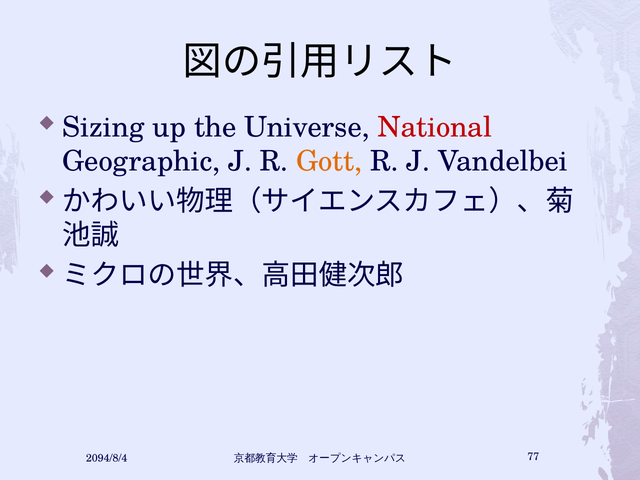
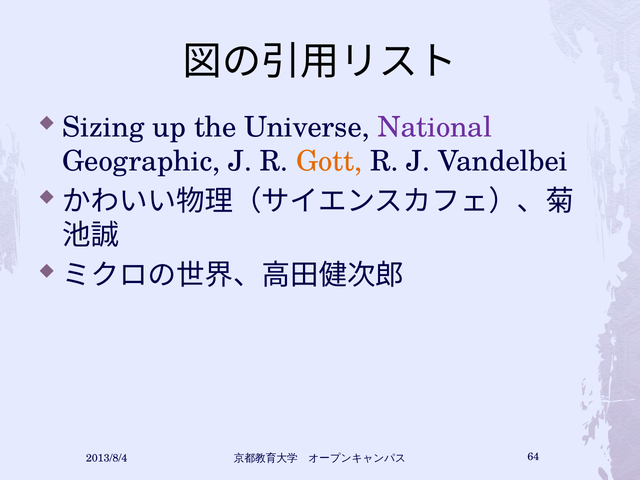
National colour: red -> purple
2094/8/4: 2094/8/4 -> 2013/8/4
77: 77 -> 64
